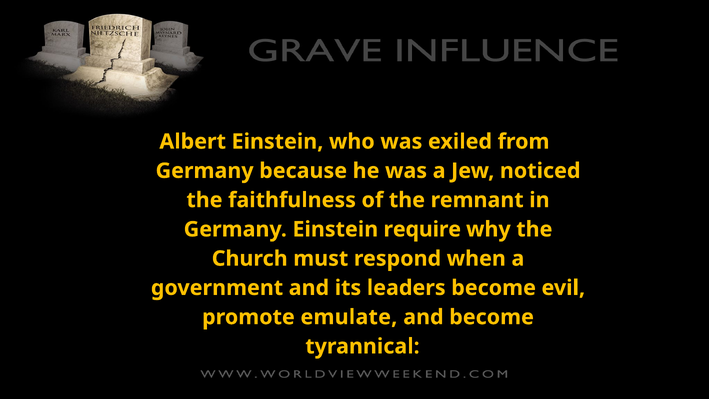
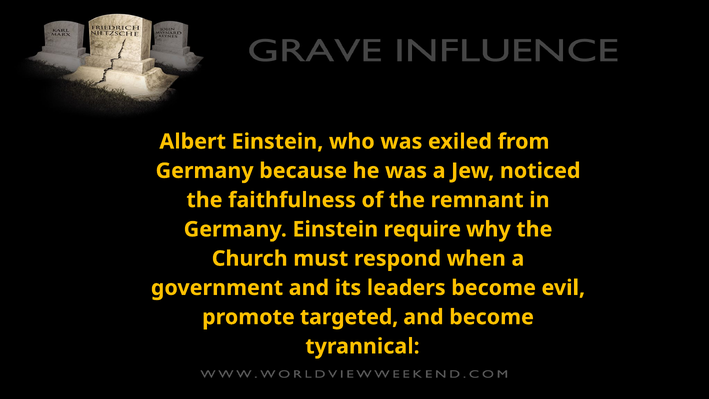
emulate: emulate -> targeted
